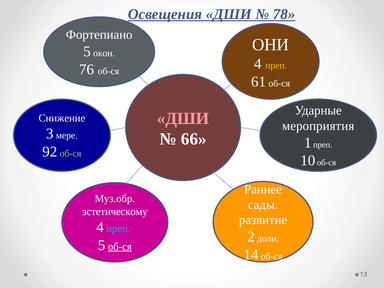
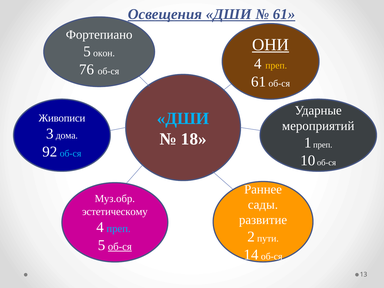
78 at (284, 14): 78 -> 61
ОНИ underline: none -> present
ДШИ at (183, 118) colour: pink -> light blue
Снижение: Снижение -> Живописи
мероприятия: мероприятия -> мероприятий
мере: мере -> дома
66: 66 -> 18
об-ся at (71, 153) colour: light green -> light blue
доли: доли -> пути
